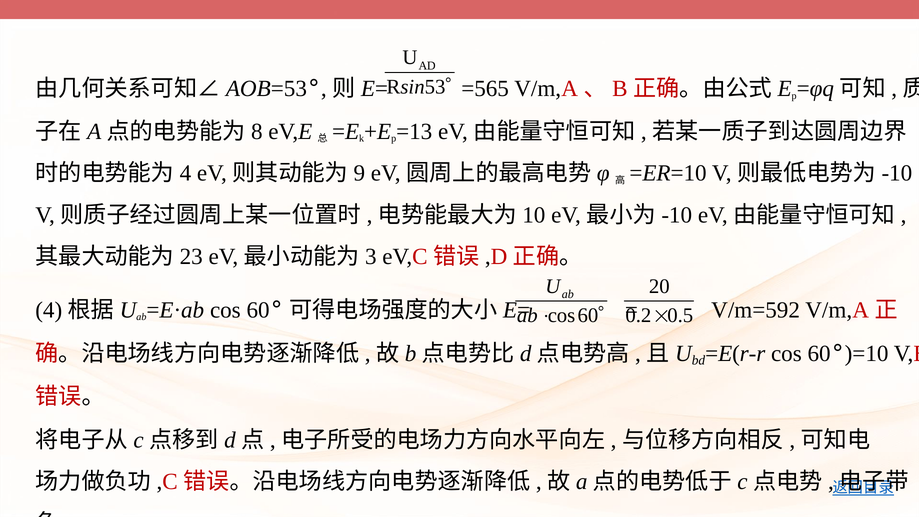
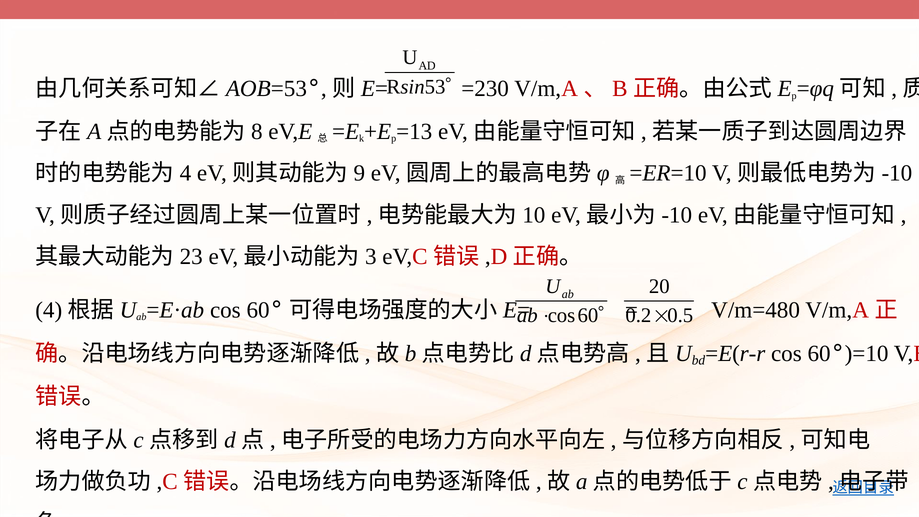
=565: =565 -> =230
V/m=592: V/m=592 -> V/m=480
